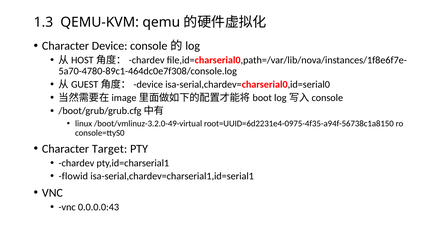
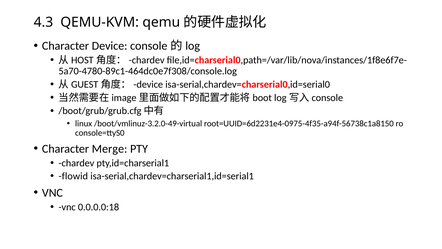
1.3: 1.3 -> 4.3
Target: Target -> Merge
0.0.0.0:43: 0.0.0.0:43 -> 0.0.0.0:18
